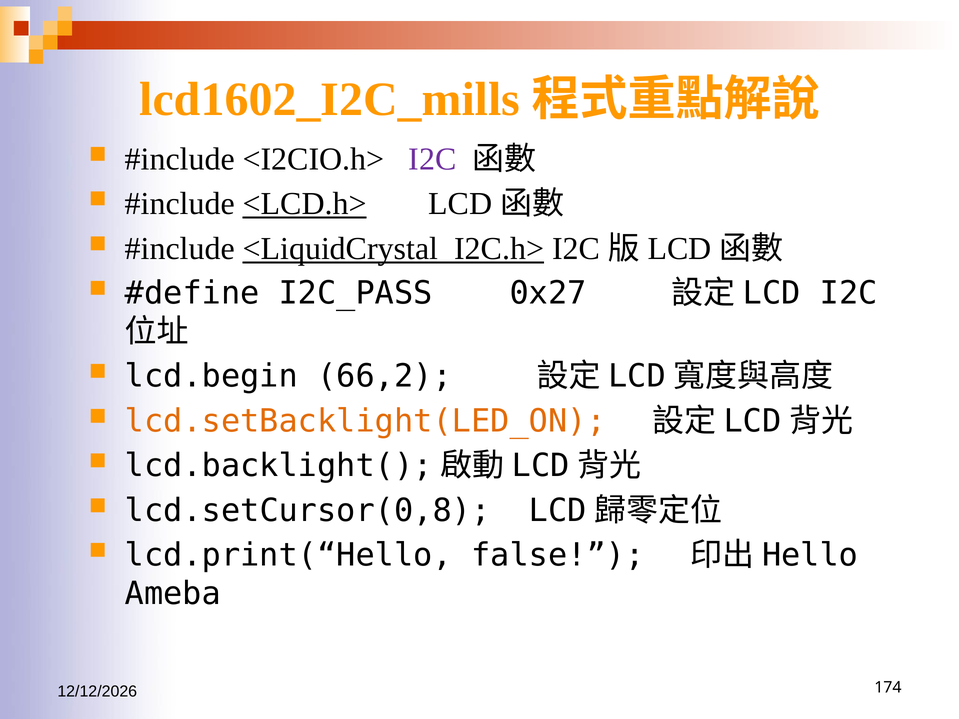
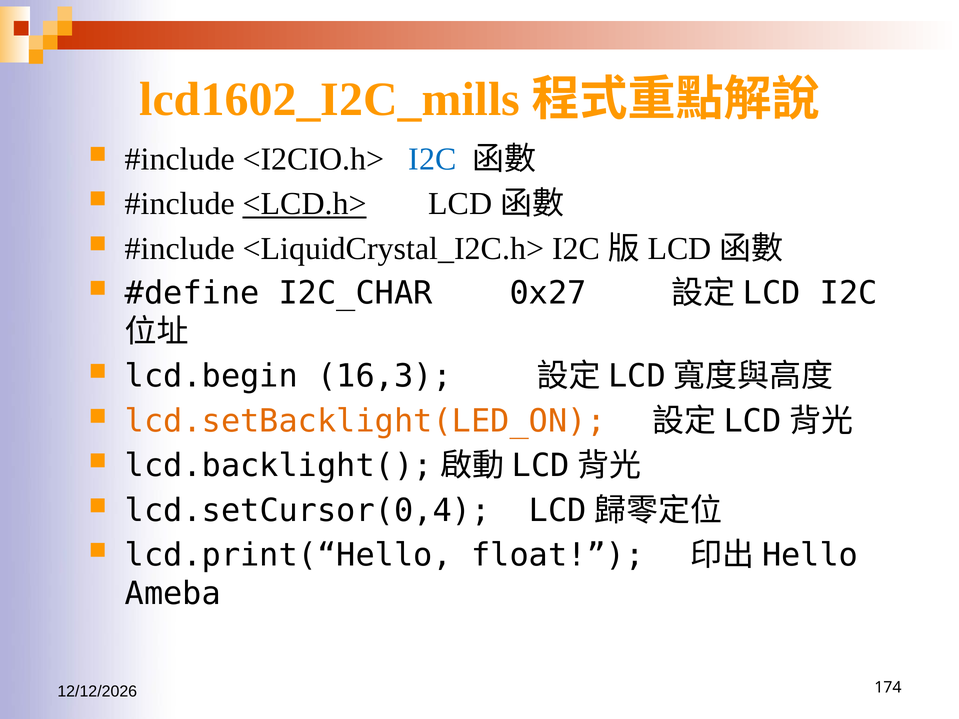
I2C at (432, 159) colour: purple -> blue
<LiquidCrystal_I2C.h> underline: present -> none
I2C_PASS: I2C_PASS -> I2C_CHAR
66,2: 66,2 -> 16,3
lcd.setCursor(0,8: lcd.setCursor(0,8 -> lcd.setCursor(0,4
false: false -> float
